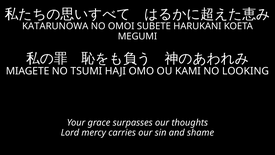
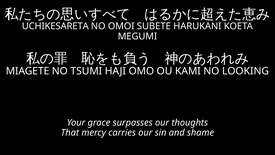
KATARUNOWA: KATARUNOWA -> UCHIKESARETA
Lord: Lord -> That
